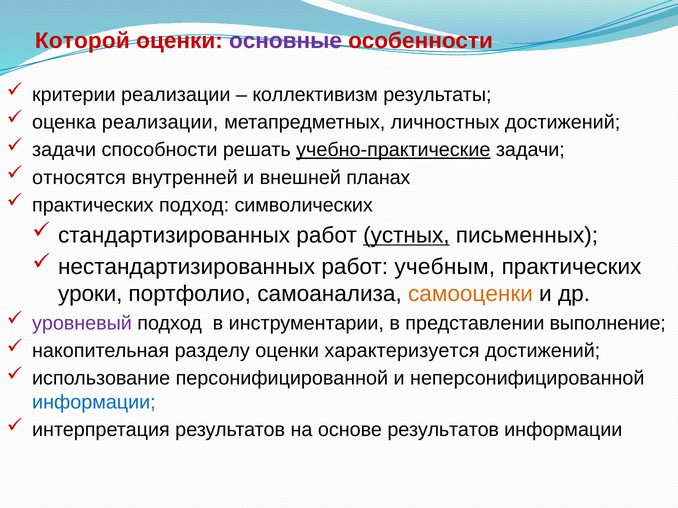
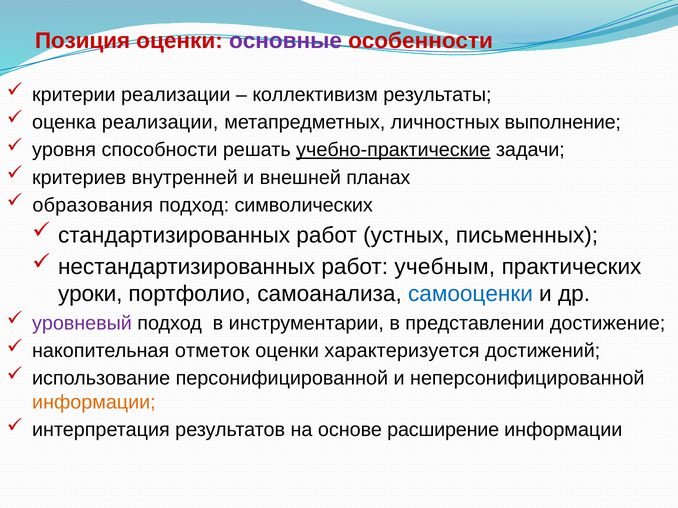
Которой: Которой -> Позиция
личностных достижений: достижений -> выполнение
задачи at (64, 150): задачи -> уровня
относятся: относятся -> критериев
практических at (93, 205): практических -> образования
устных underline: present -> none
самооценки colour: orange -> blue
выполнение: выполнение -> достижение
разделу: разделу -> отметок
информации at (94, 402) colour: blue -> orange
основе результатов: результатов -> расширение
